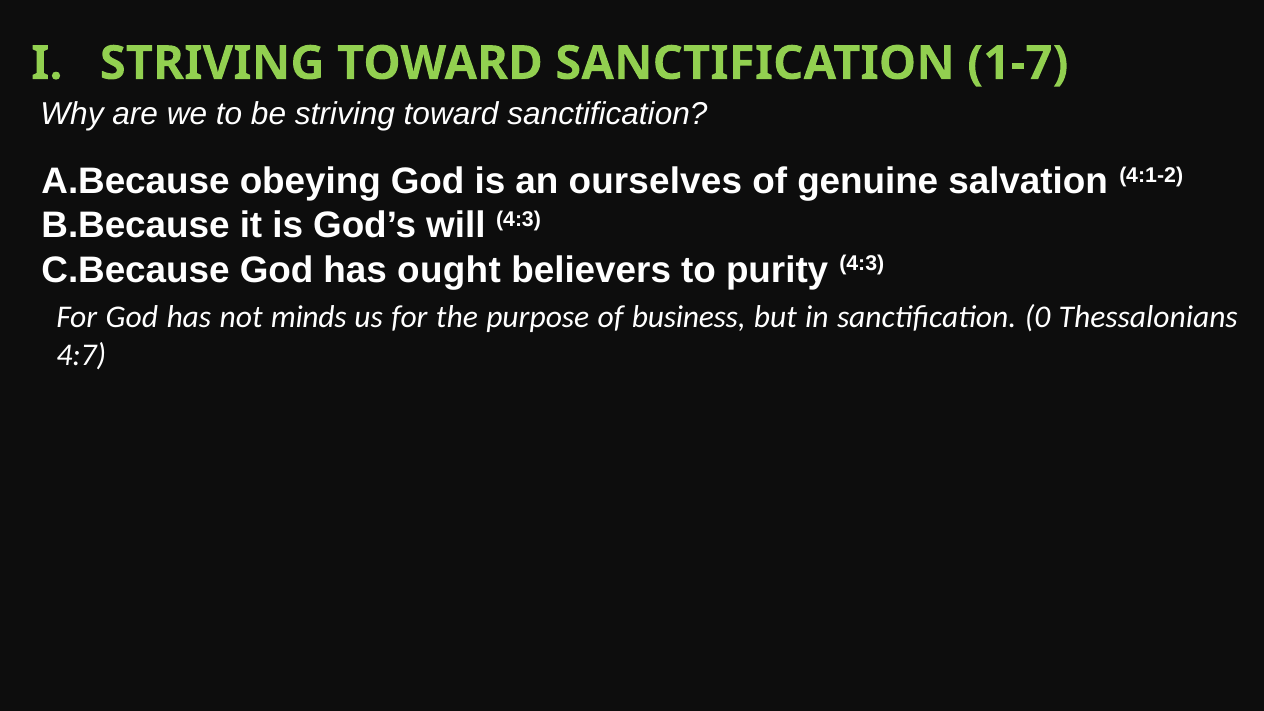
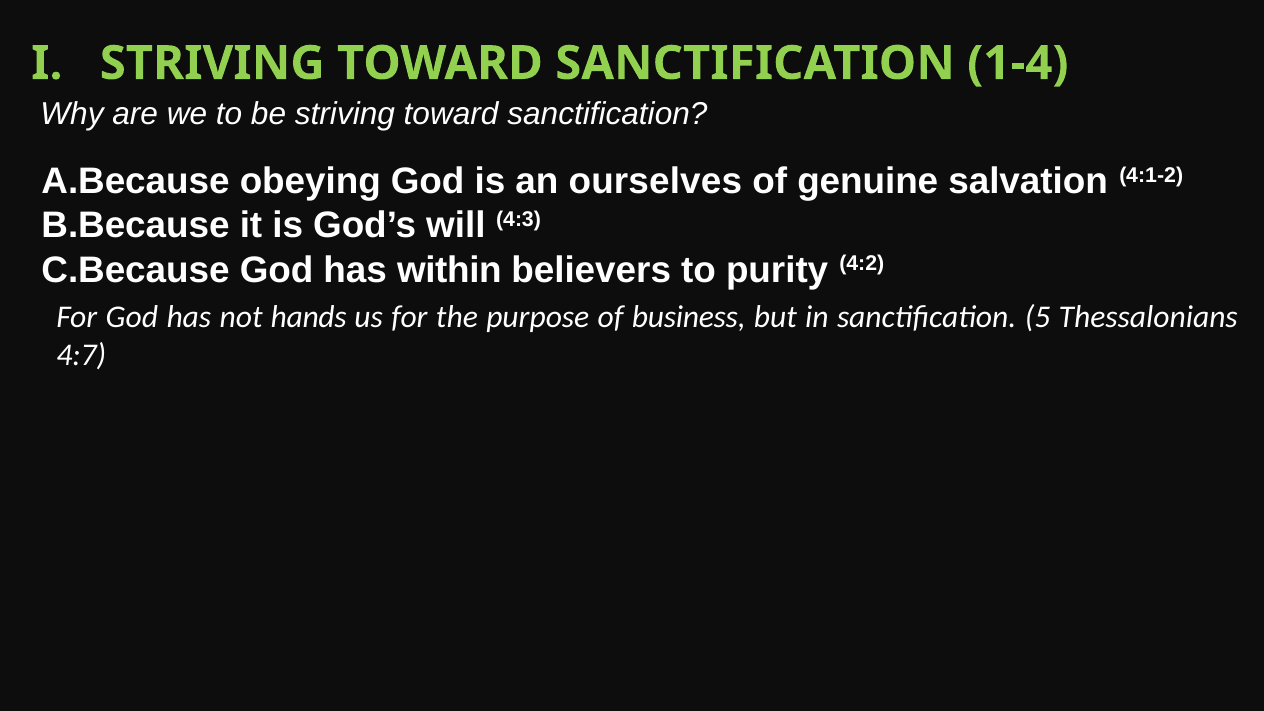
1-7: 1-7 -> 1-4
ought: ought -> within
purity 4:3: 4:3 -> 4:2
minds: minds -> hands
0: 0 -> 5
